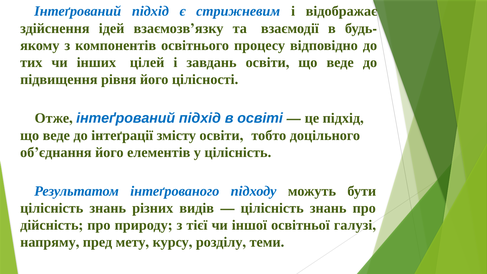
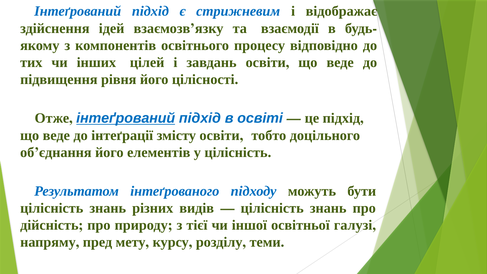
інтеґрований at (126, 118) underline: none -> present
